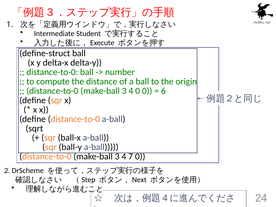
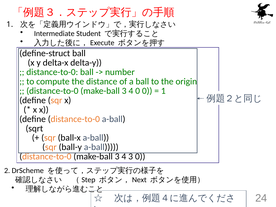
6 at (163, 91): 6 -> 1
4 7: 7 -> 3
